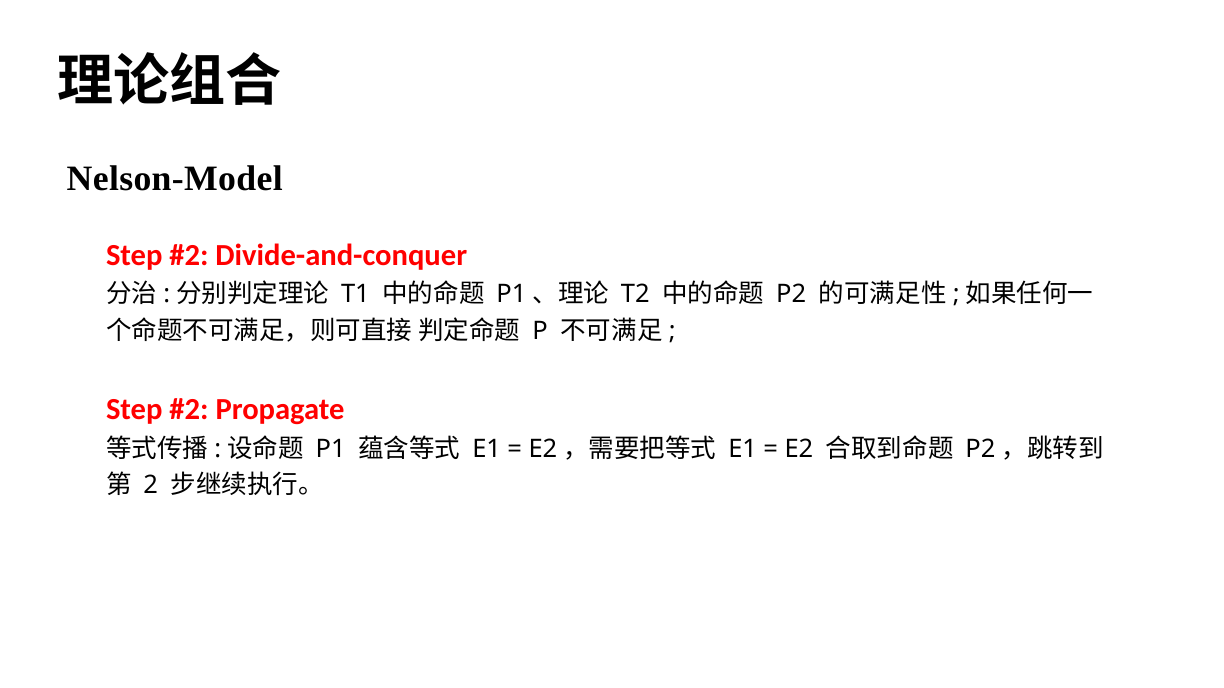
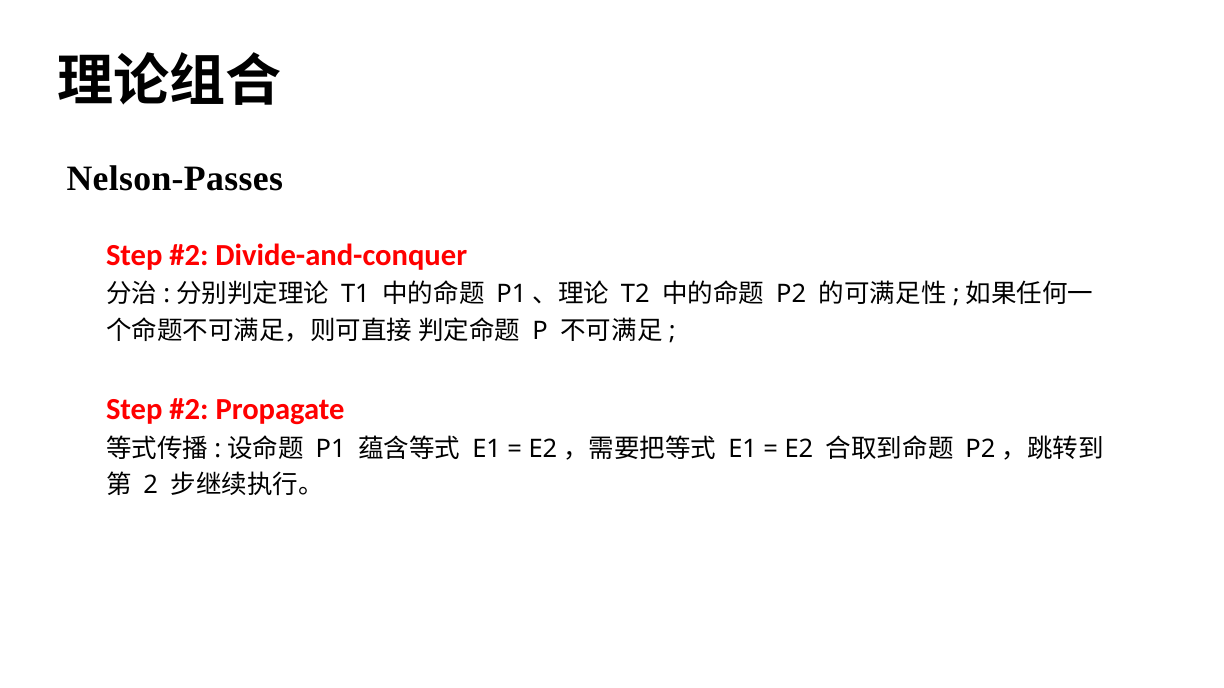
Nelson-Model: Nelson-Model -> Nelson-Passes
